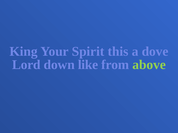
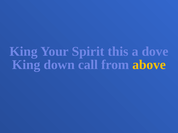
Lord at (26, 65): Lord -> King
like: like -> call
above colour: light green -> yellow
